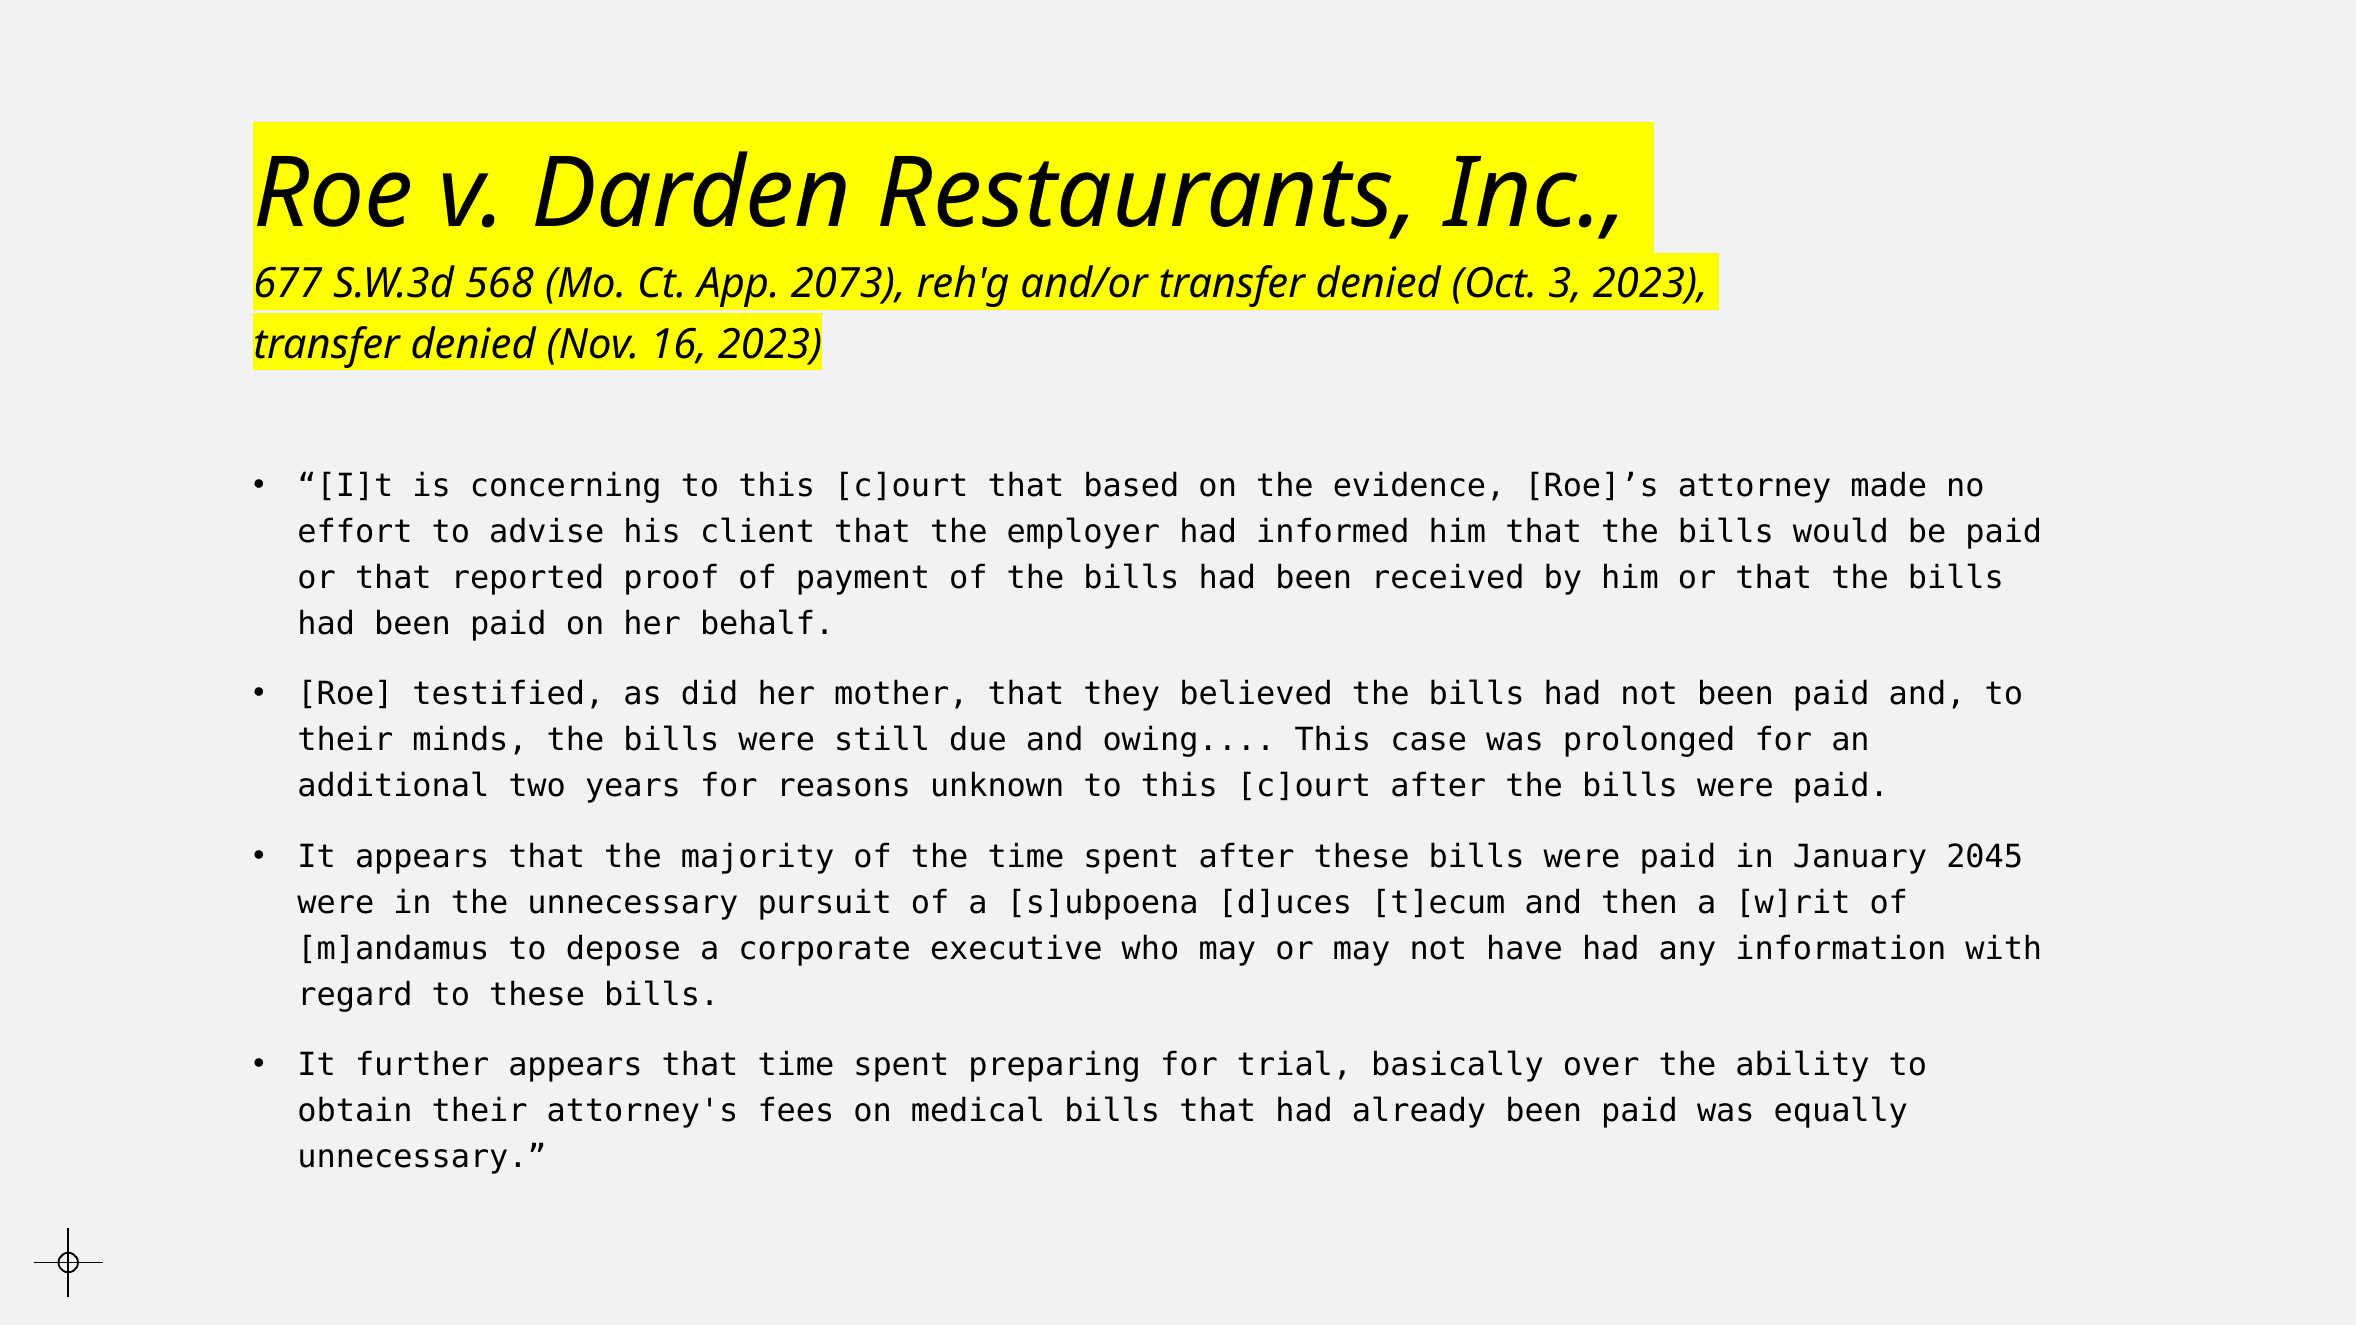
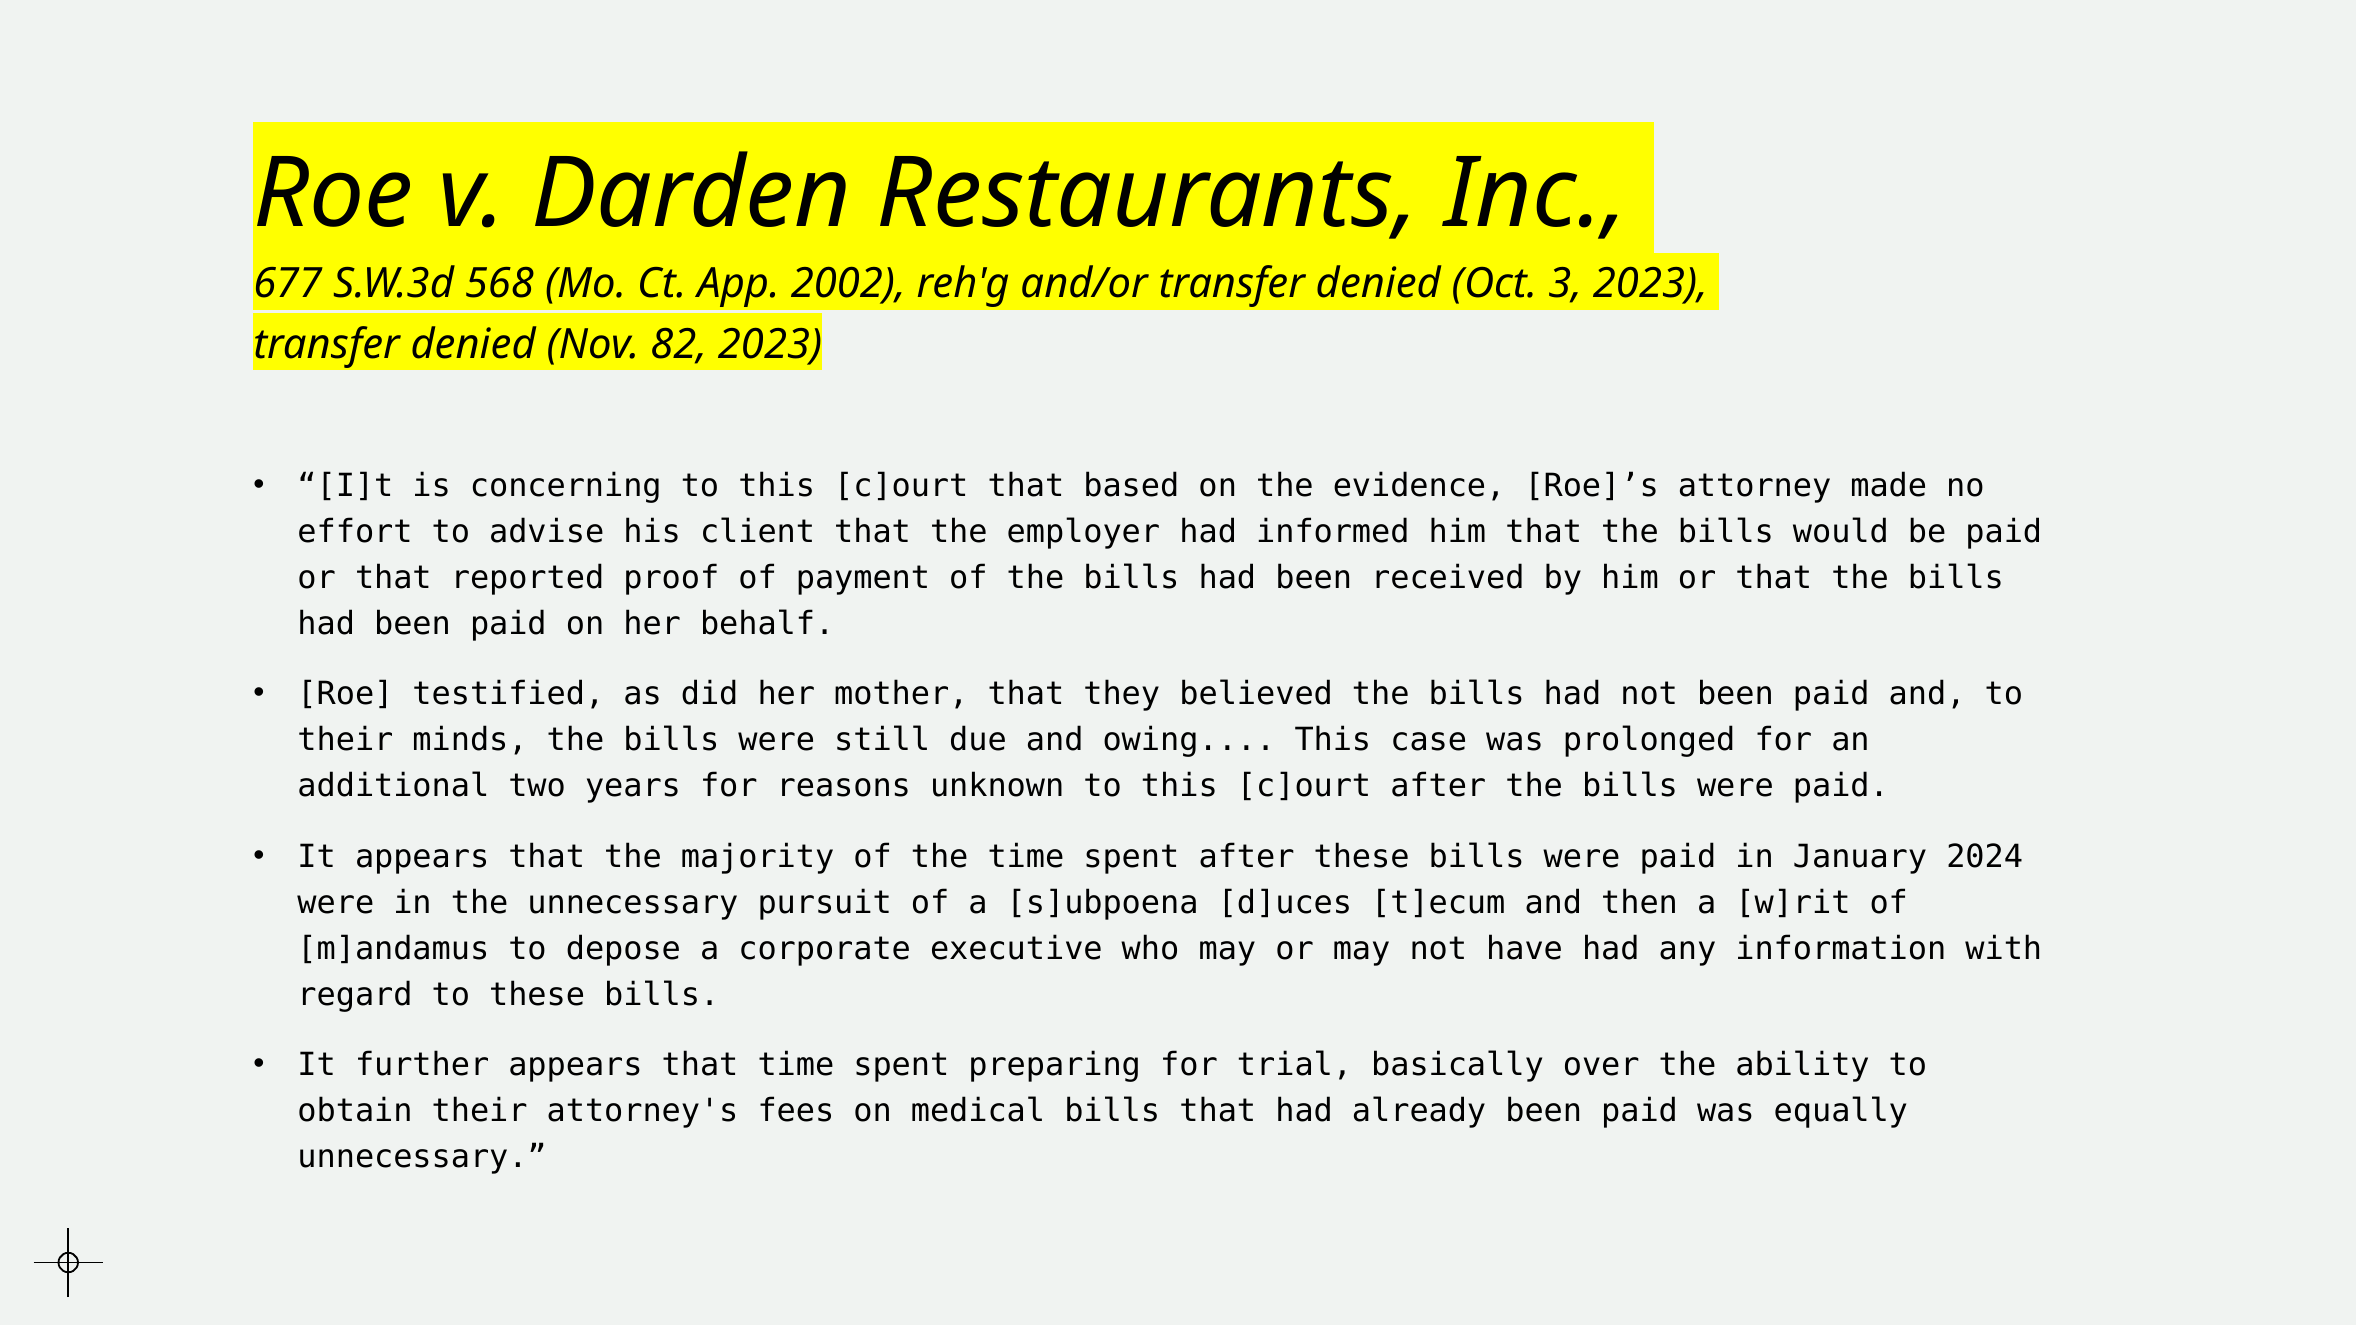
2073: 2073 -> 2002
16: 16 -> 82
2045: 2045 -> 2024
